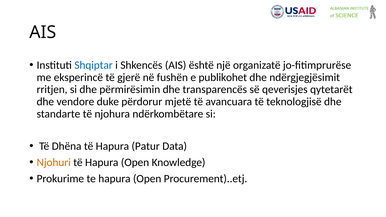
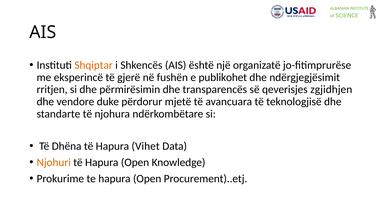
Shqiptar colour: blue -> orange
qytetarët: qytetarët -> zgjidhjen
Patur: Patur -> Vihet
